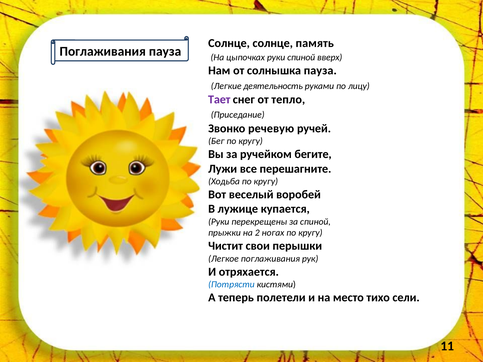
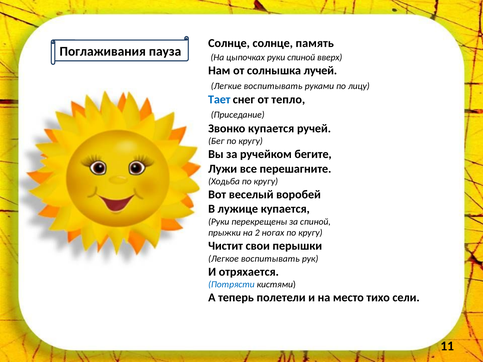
солнышка пауза: пауза -> лучей
Легкие деятельность: деятельность -> воспитывать
Тает colour: purple -> blue
Звонко речевую: речевую -> купается
Легкое поглаживания: поглаживания -> воспитывать
